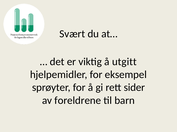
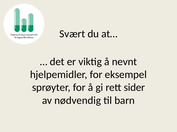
utgitt: utgitt -> nevnt
foreldrene: foreldrene -> nødvendig
